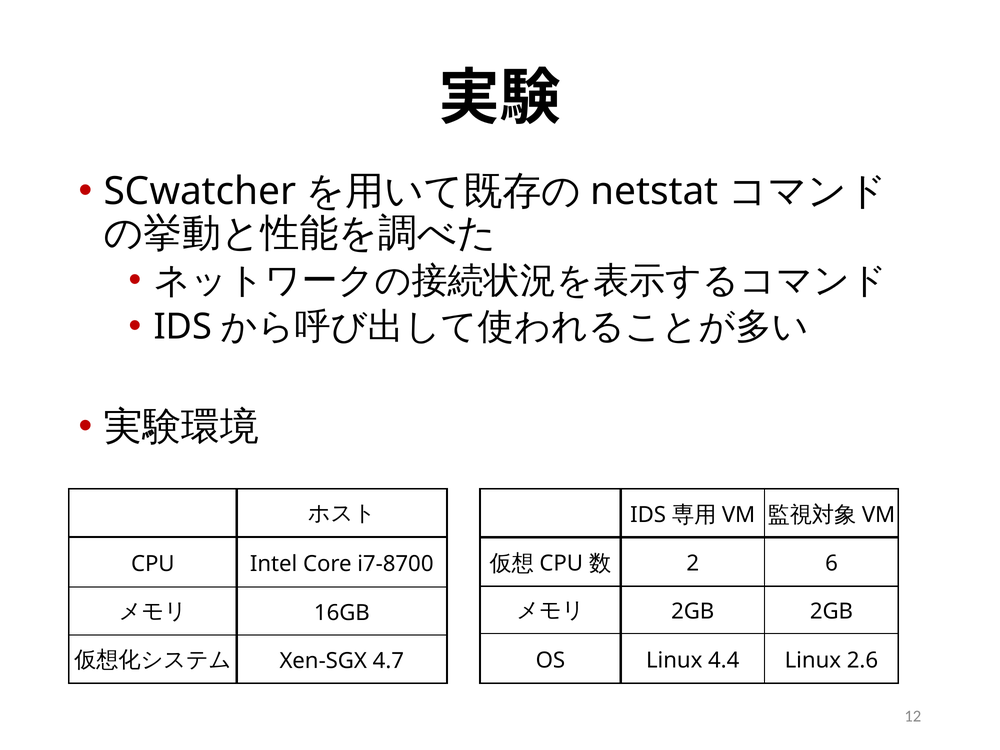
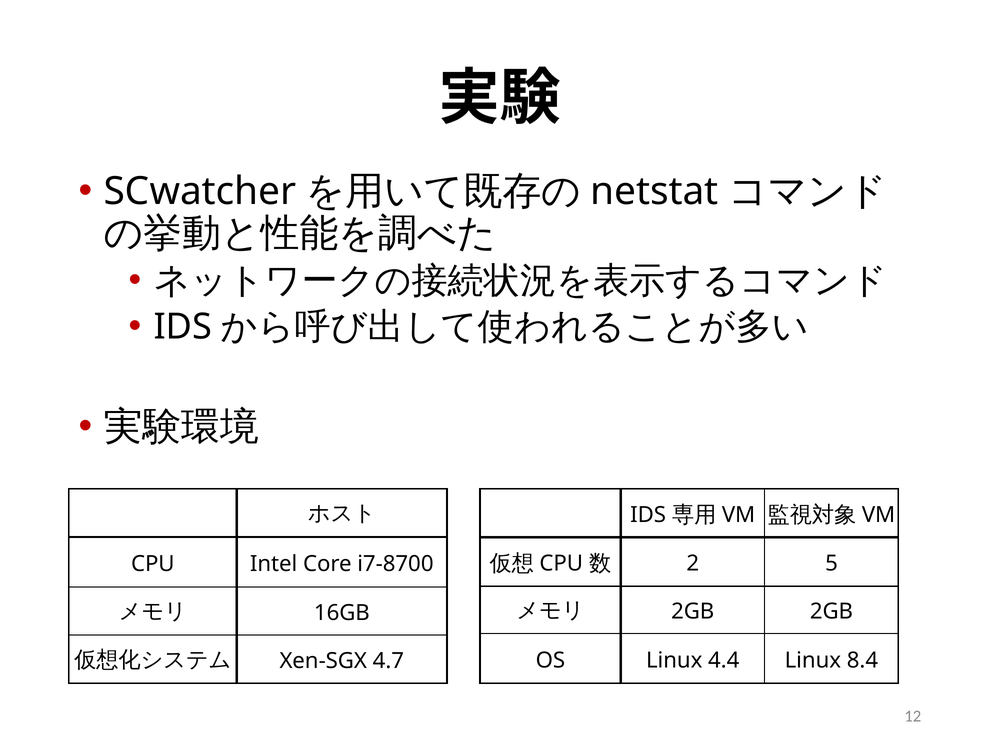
6: 6 -> 5
2.6: 2.6 -> 8.4
